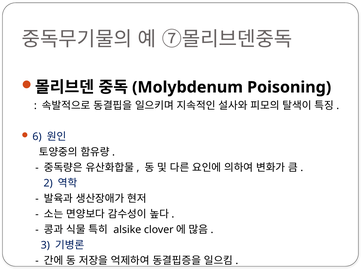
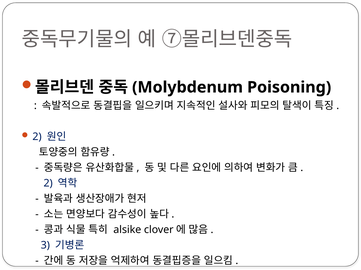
6 at (37, 137): 6 -> 2
